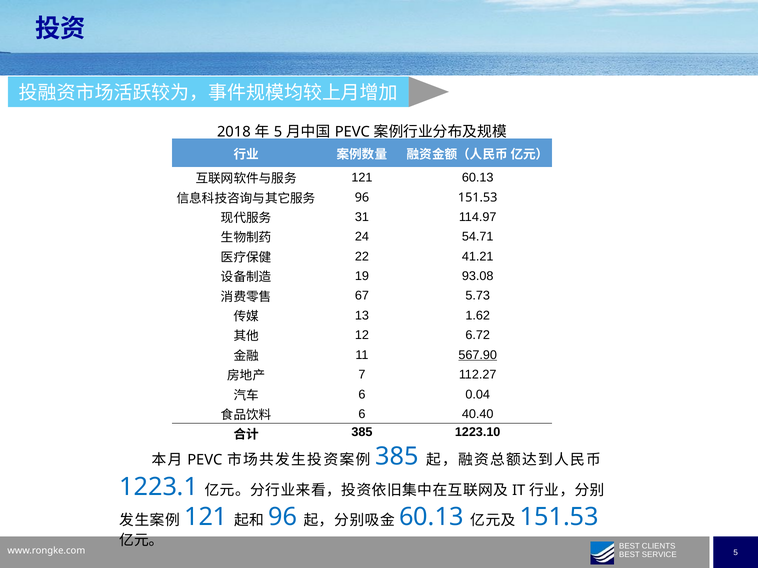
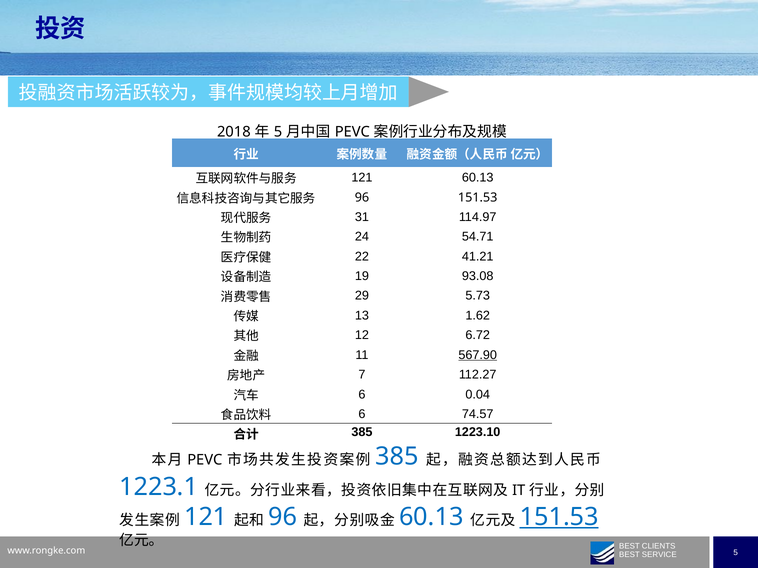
67: 67 -> 29
40.40: 40.40 -> 74.57
151.53 at (559, 518) underline: none -> present
